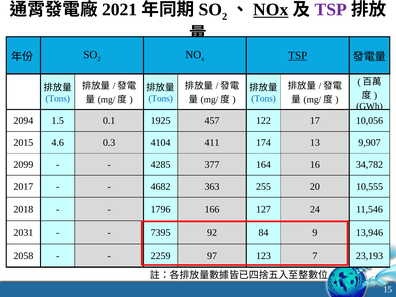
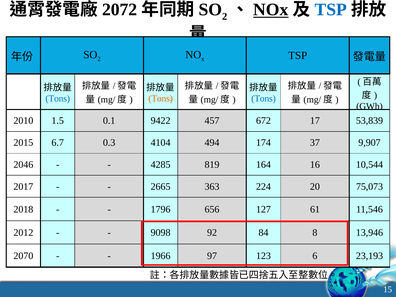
2021: 2021 -> 2072
TSP at (331, 10) colour: purple -> blue
TSP at (298, 56) underline: present -> none
Tons at (161, 99) colour: blue -> orange
2094: 2094 -> 2010
1925: 1925 -> 9422
122: 122 -> 672
10,056: 10,056 -> 53,839
4.6: 4.6 -> 6.7
411: 411 -> 494
13: 13 -> 37
2099: 2099 -> 2046
377: 377 -> 819
34,782: 34,782 -> 10,544
4682: 4682 -> 2665
255: 255 -> 224
10,555: 10,555 -> 75,073
166: 166 -> 656
24: 24 -> 61
2031: 2031 -> 2012
7395: 7395 -> 9098
9: 9 -> 8
2058: 2058 -> 2070
2259: 2259 -> 1966
7: 7 -> 6
